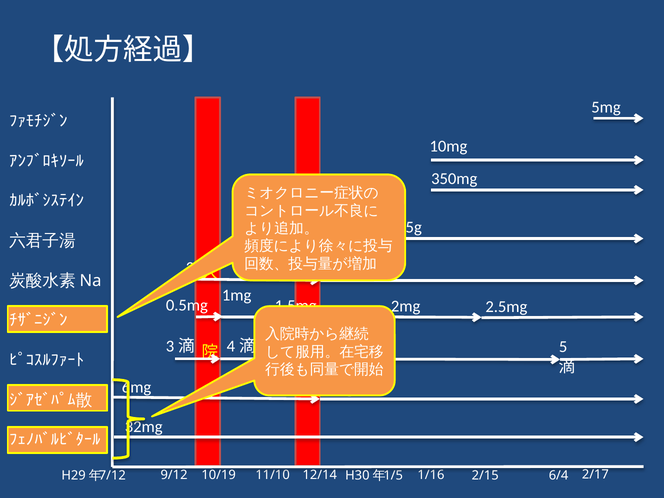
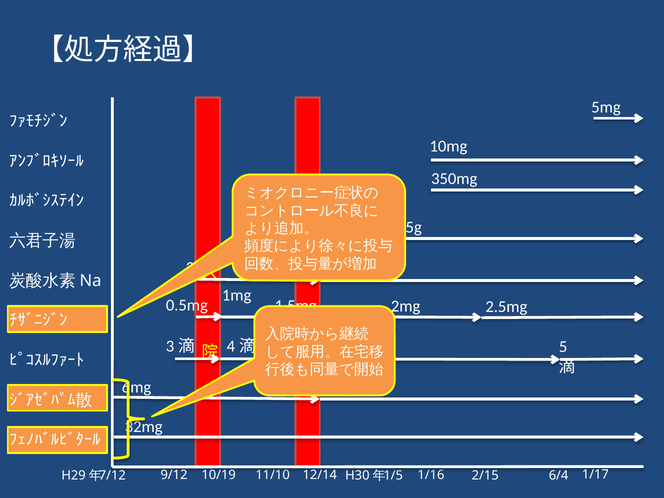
2/17: 2/17 -> 1/17
